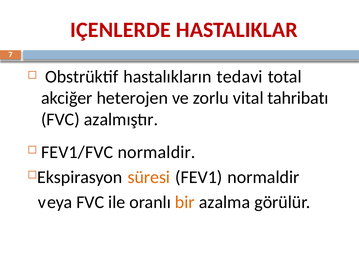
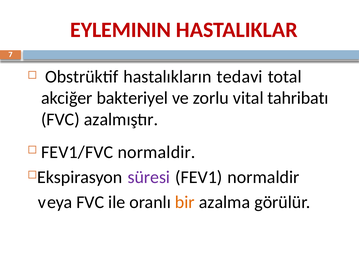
IÇENLERDE: IÇENLERDE -> EYLEMININ
heterojen: heterojen -> bakteriyel
süresi colour: orange -> purple
